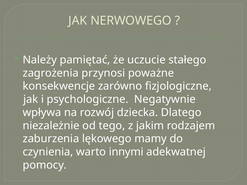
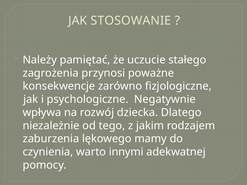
NERWOWEGO: NERWOWEGO -> STOSOWANIE
